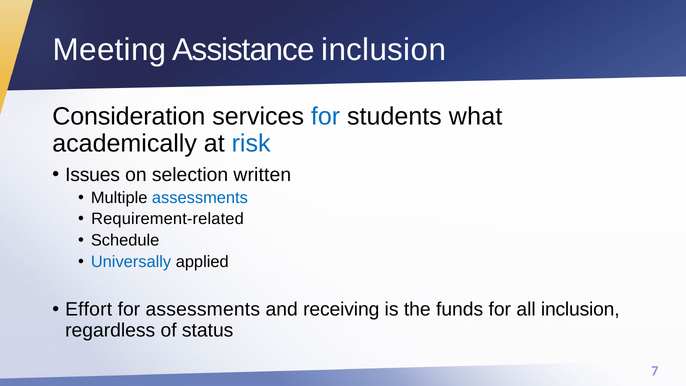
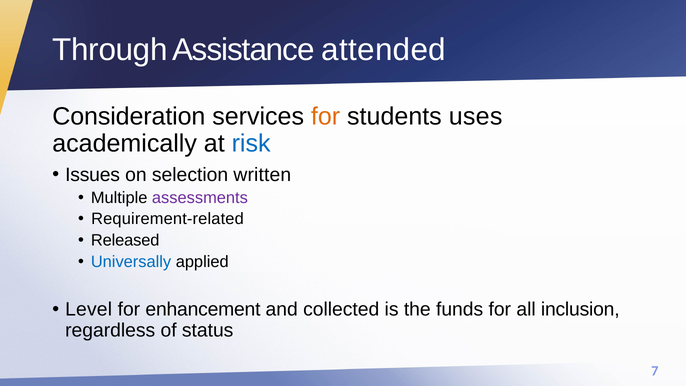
Meeting: Meeting -> Through
Assistance inclusion: inclusion -> attended
for at (326, 117) colour: blue -> orange
what: what -> uses
assessments at (200, 198) colour: blue -> purple
Schedule: Schedule -> Released
Effort: Effort -> Level
for assessments: assessments -> enhancement
receiving: receiving -> collected
